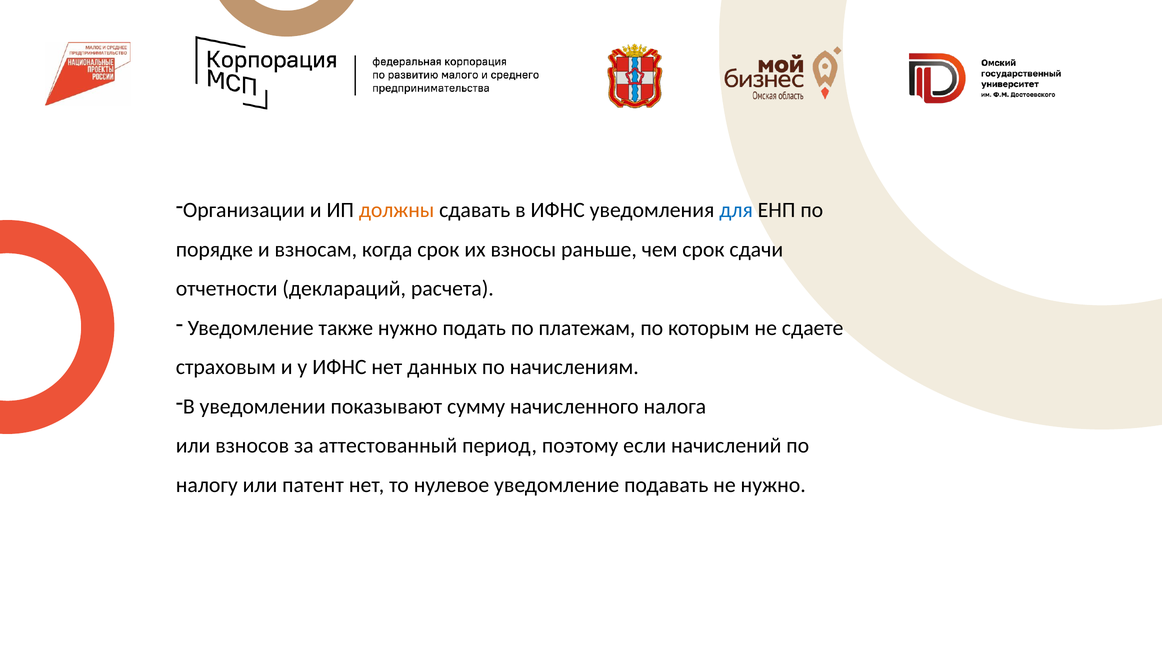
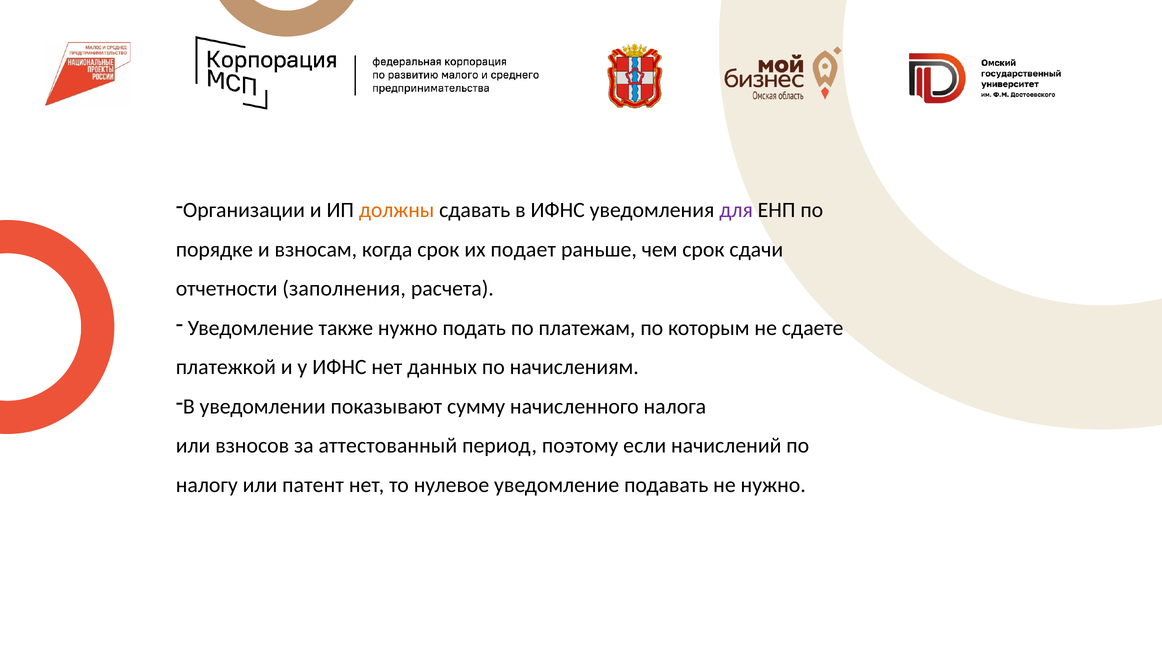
для colour: blue -> purple
взносы: взносы -> подает
деклараций: деклараций -> заполнения
страховым: страховым -> платежкой
